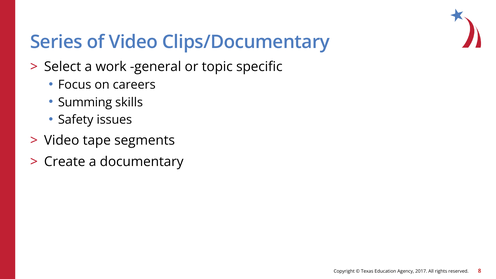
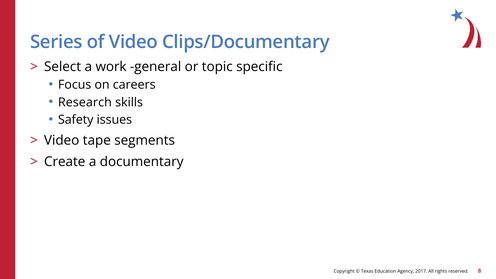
Summing: Summing -> Research
